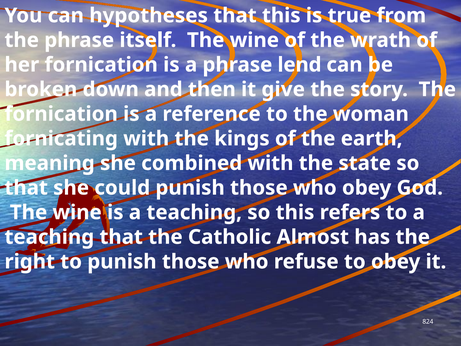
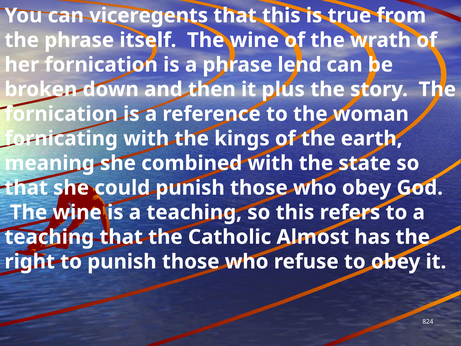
hypotheses: hypotheses -> viceregents
give: give -> plus
